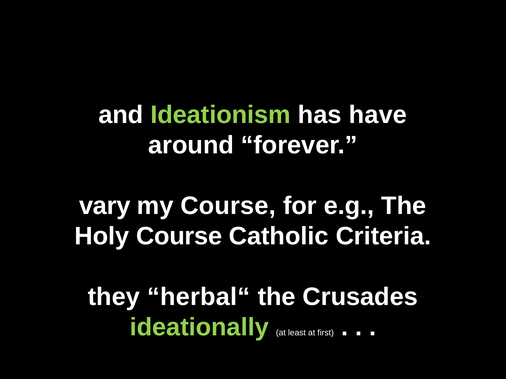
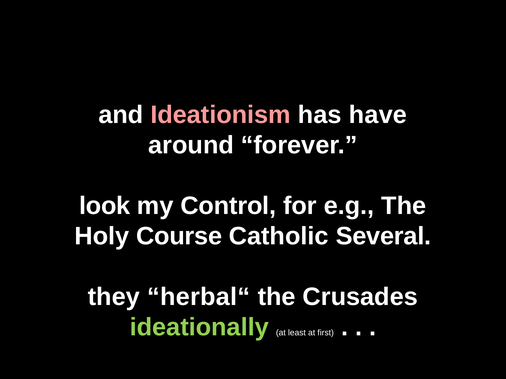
Ideationism colour: light green -> pink
vary: vary -> look
my Course: Course -> Control
Criteria: Criteria -> Several
